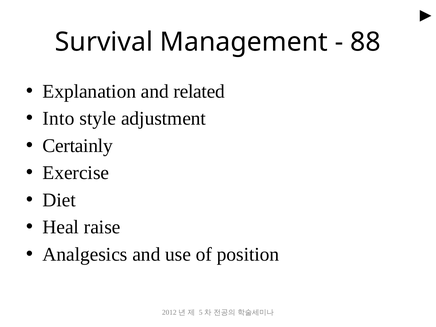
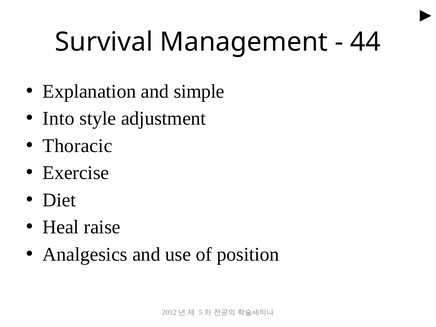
88: 88 -> 44
related: related -> simple
Certainly: Certainly -> Thoracic
